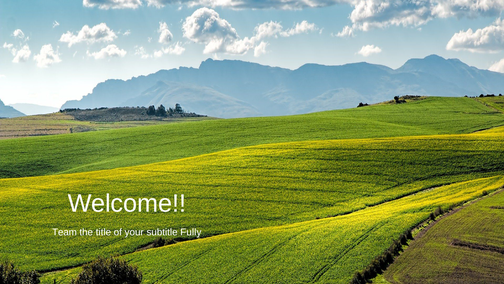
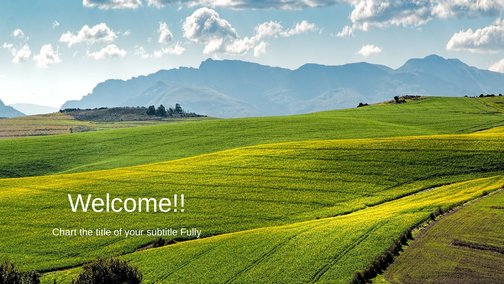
Team: Team -> Chart
